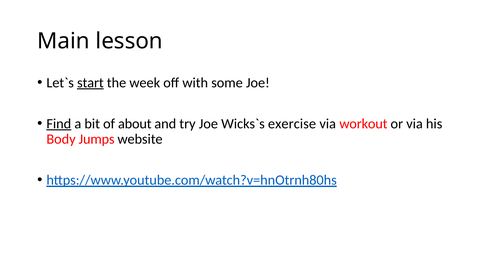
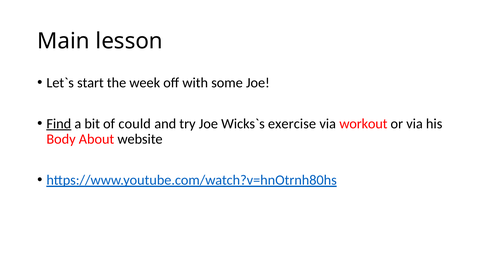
start underline: present -> none
about: about -> could
Jumps: Jumps -> About
